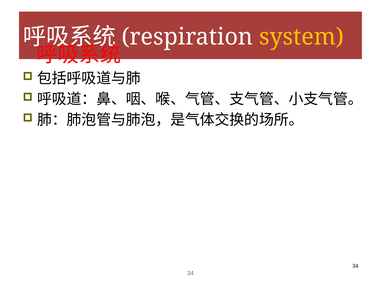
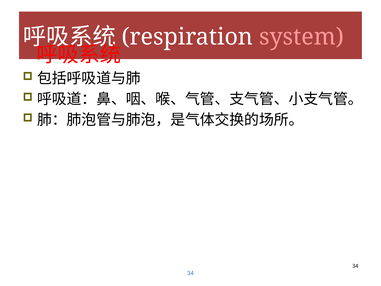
system colour: yellow -> pink
